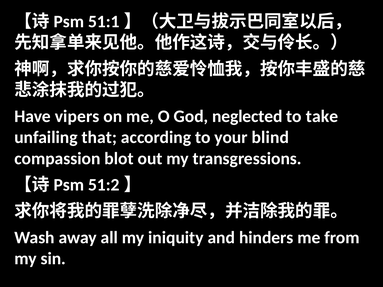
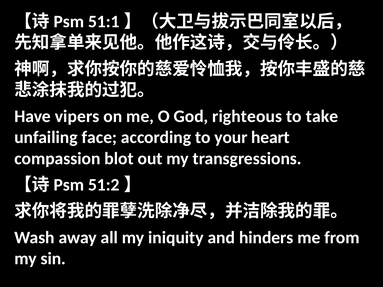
neglected: neglected -> righteous
that: that -> face
blind: blind -> heart
